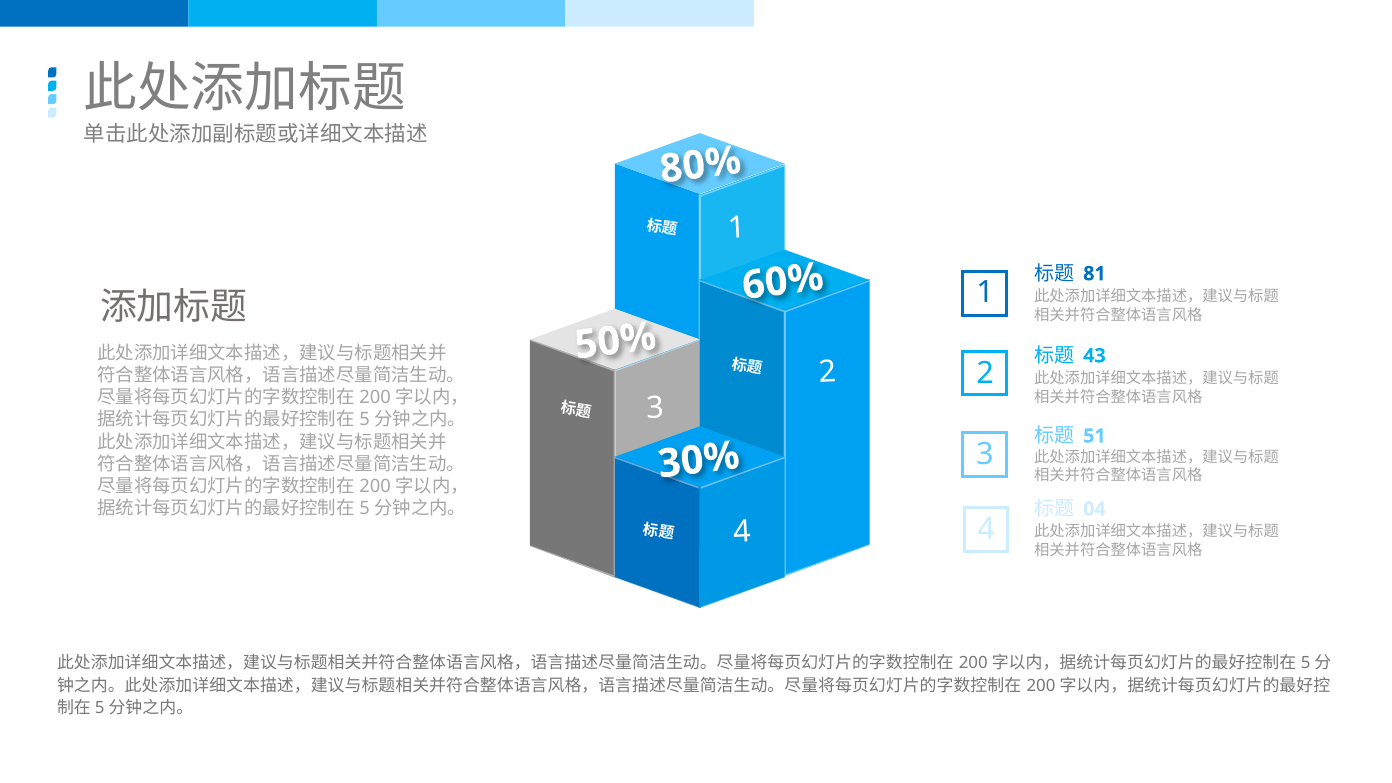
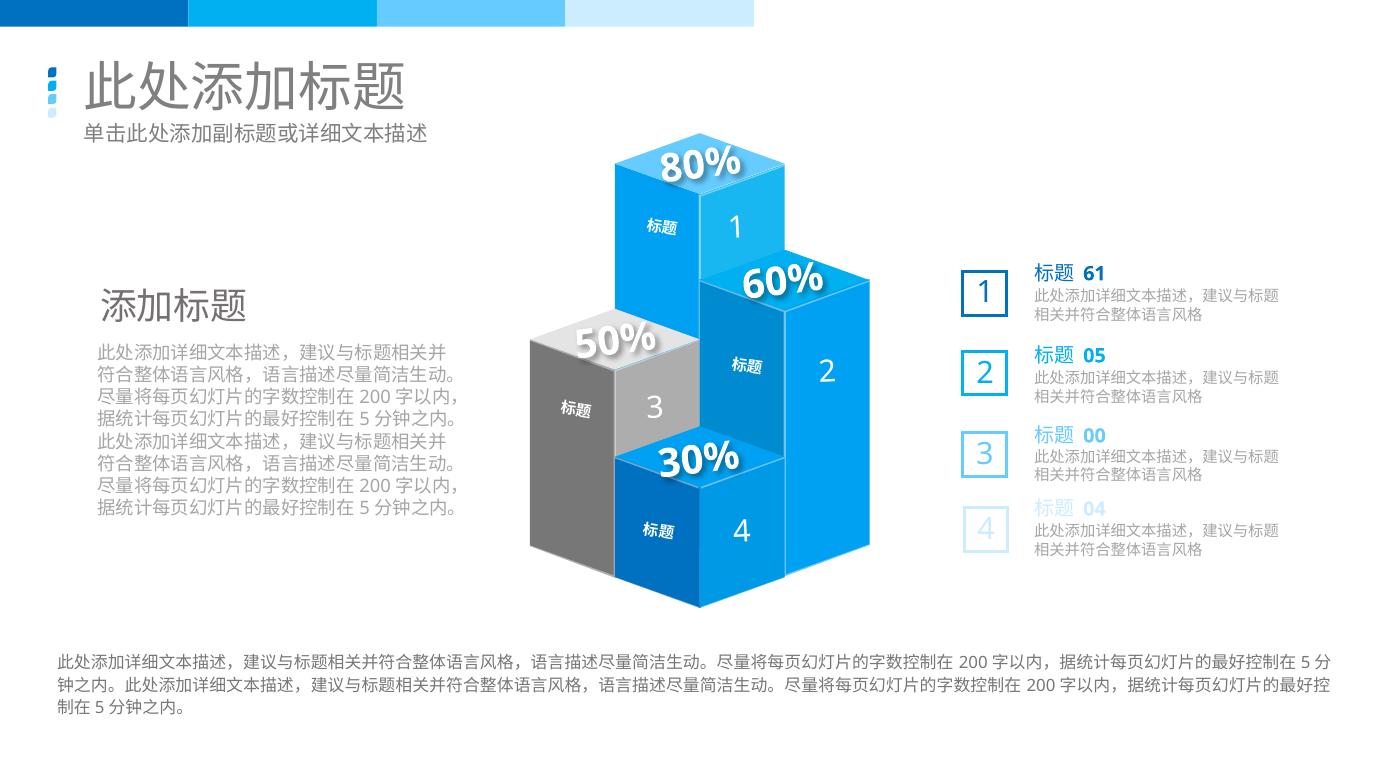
81: 81 -> 61
43: 43 -> 05
51: 51 -> 00
